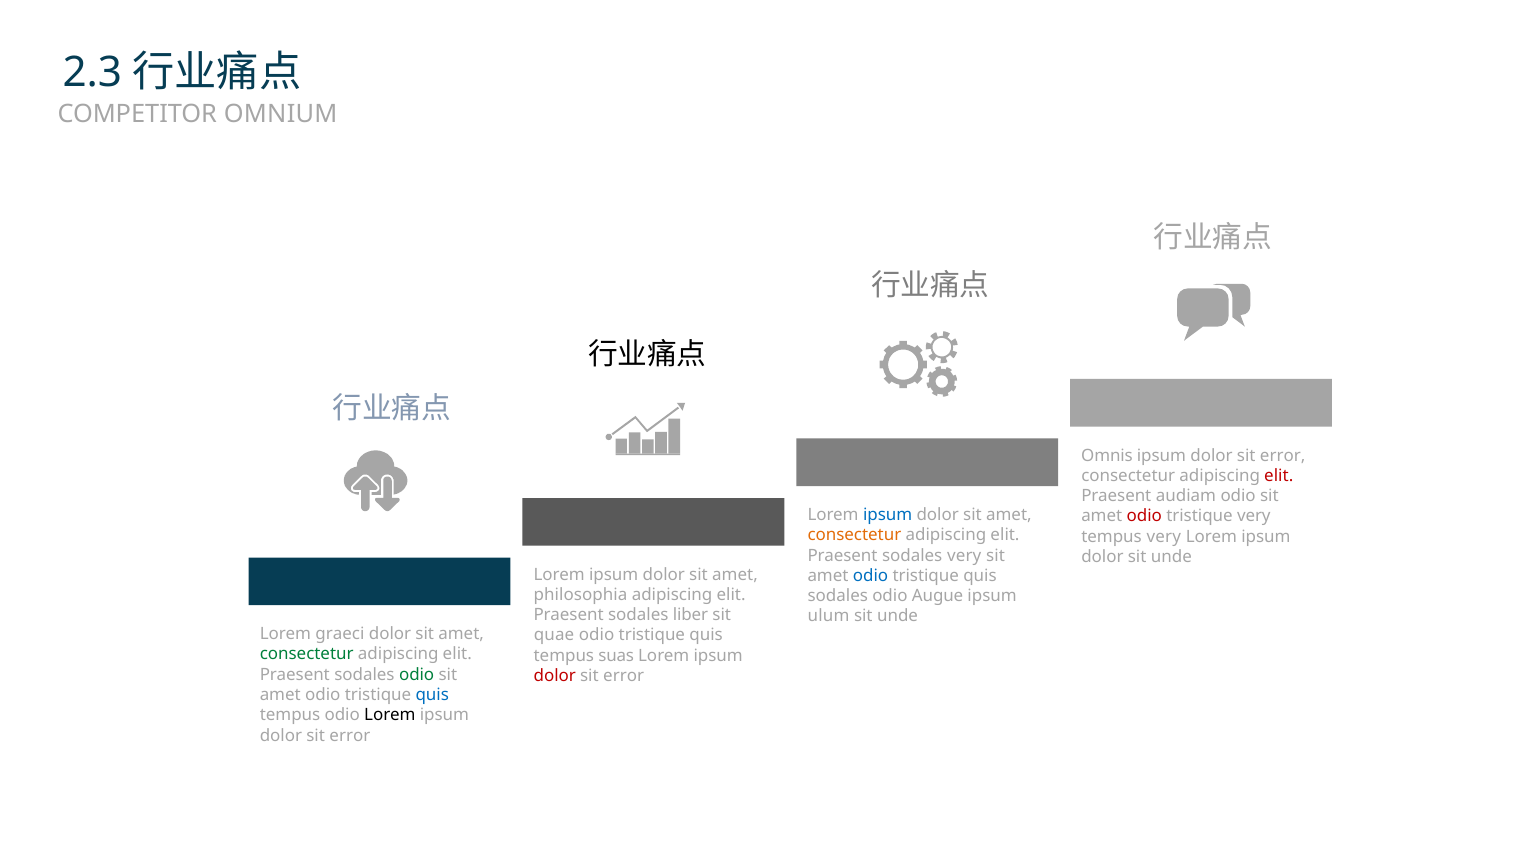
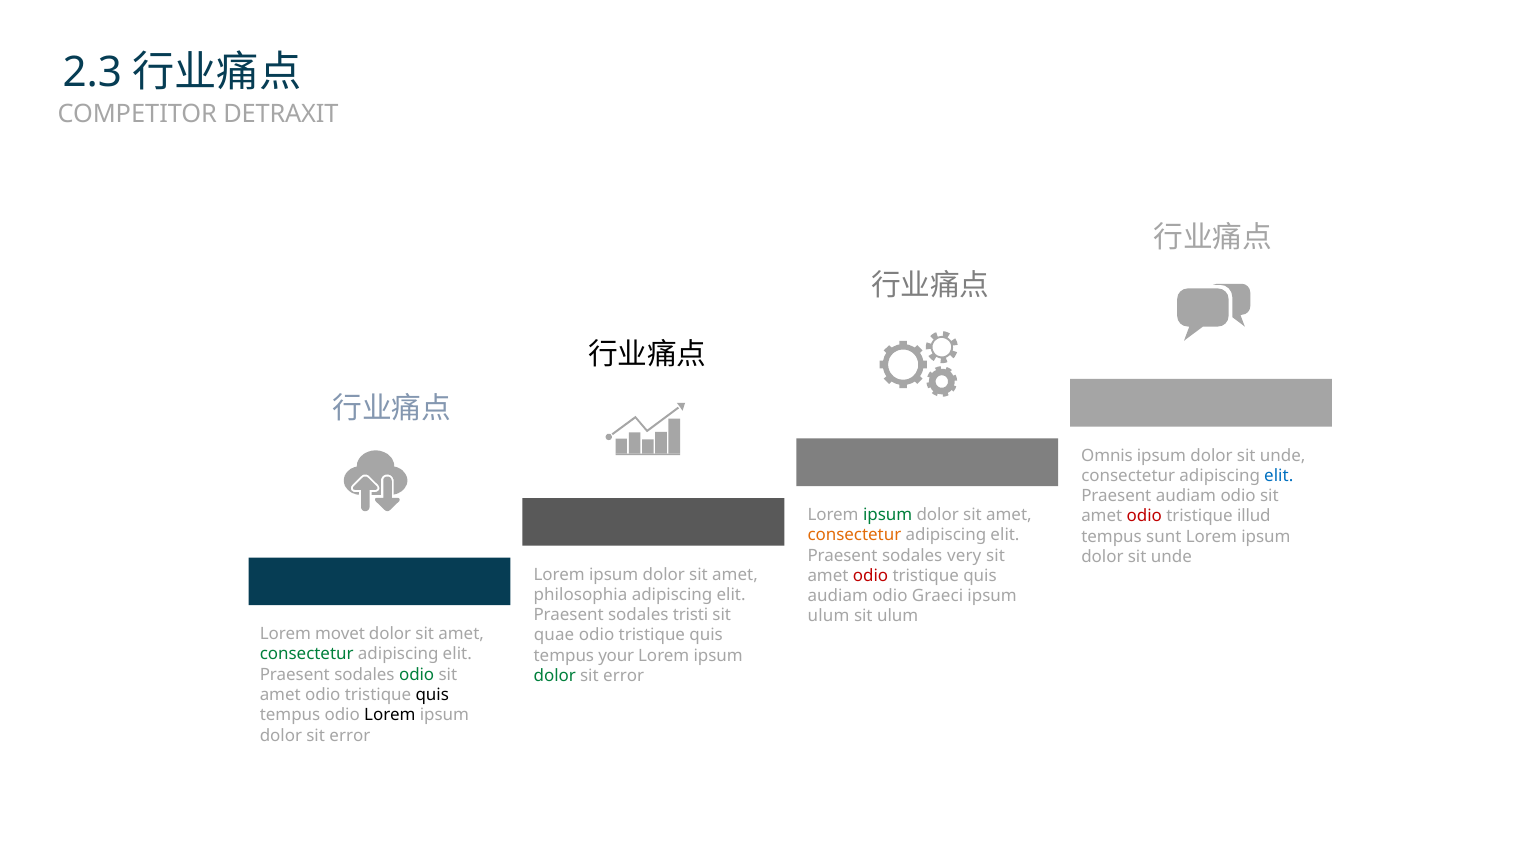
OMNIUM: OMNIUM -> DETRAXIT
error at (1283, 456): error -> unde
elit at (1279, 476) colour: red -> blue
ipsum at (888, 515) colour: blue -> green
tristique very: very -> illud
tempus very: very -> sunt
odio at (870, 576) colour: blue -> red
sodales at (838, 596): sodales -> audiam
Augue: Augue -> Graeci
liber: liber -> tristi
unde at (898, 617): unde -> ulum
graeci: graeci -> movet
suas: suas -> your
dolor at (555, 676) colour: red -> green
quis at (432, 695) colour: blue -> black
